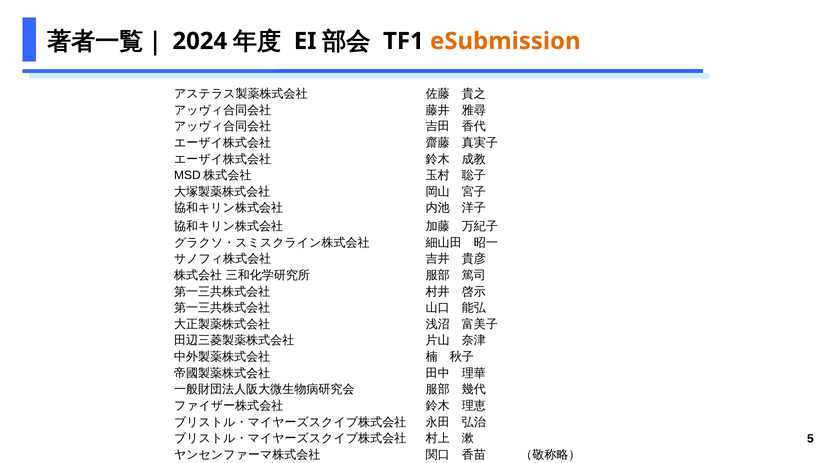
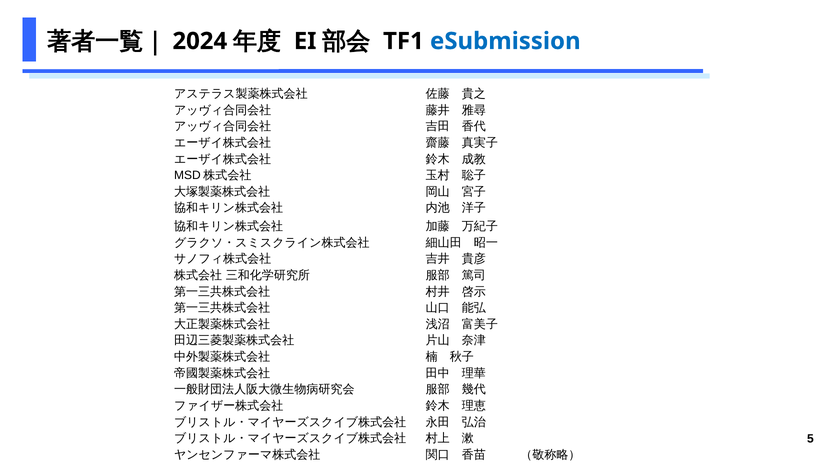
eSubmission colour: orange -> blue
